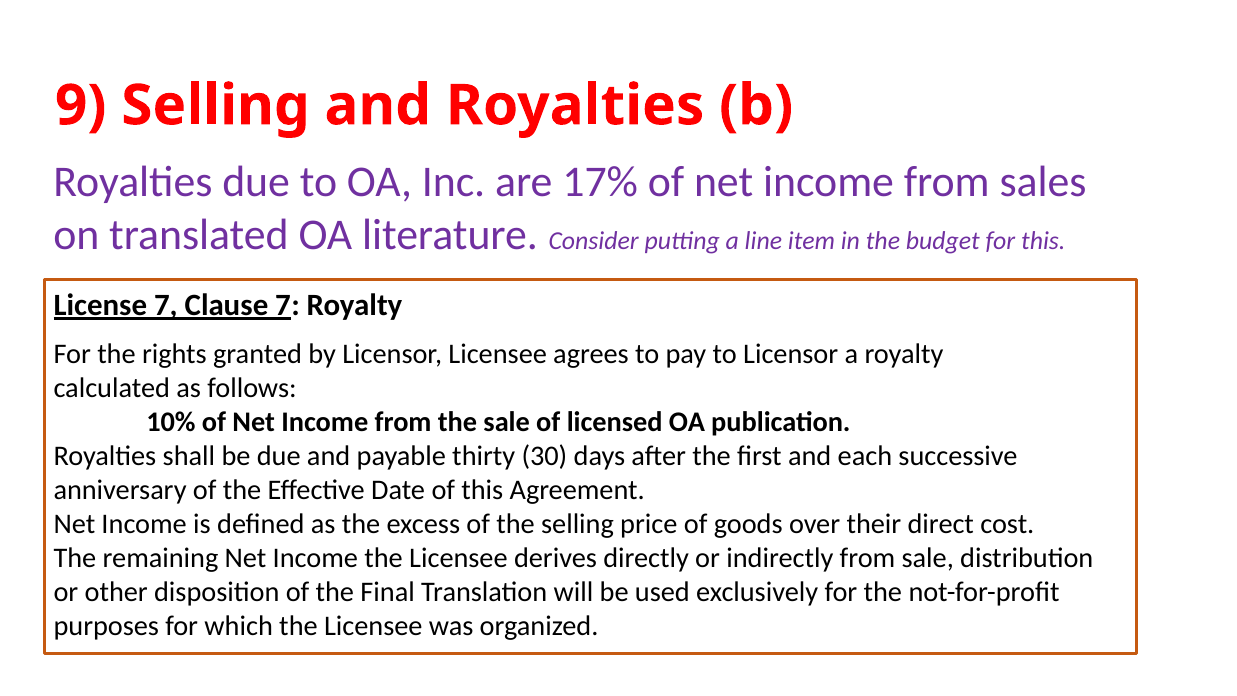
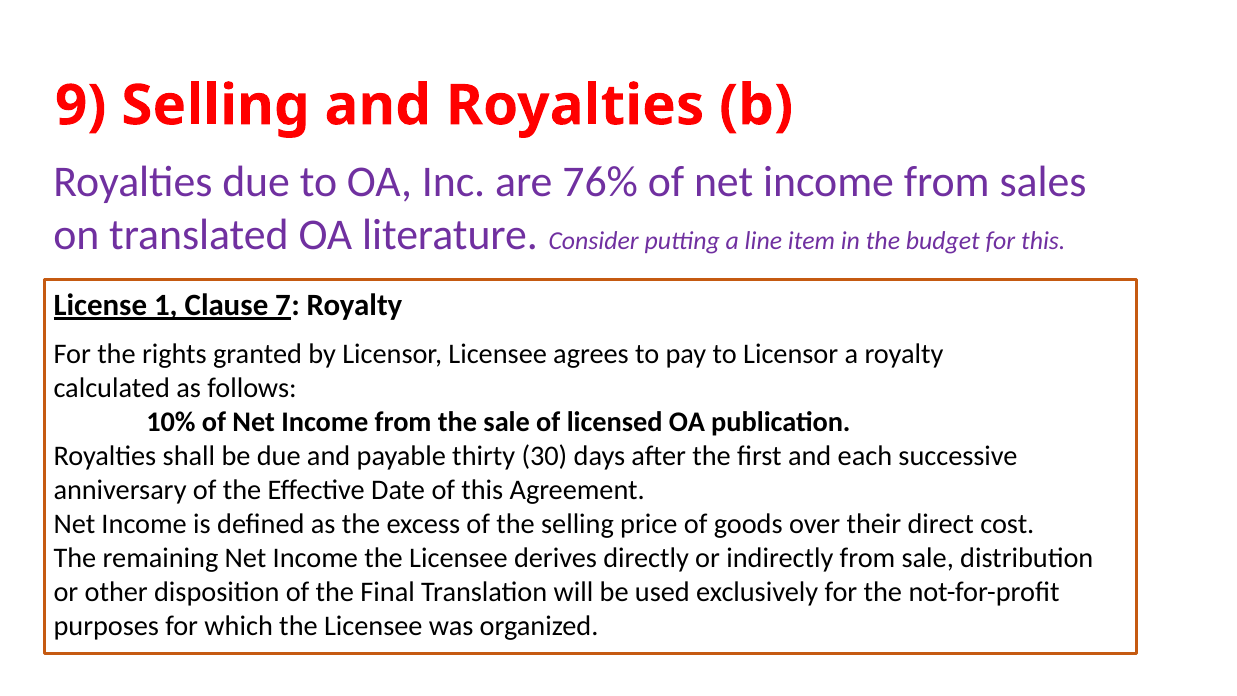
17%: 17% -> 76%
License 7: 7 -> 1
